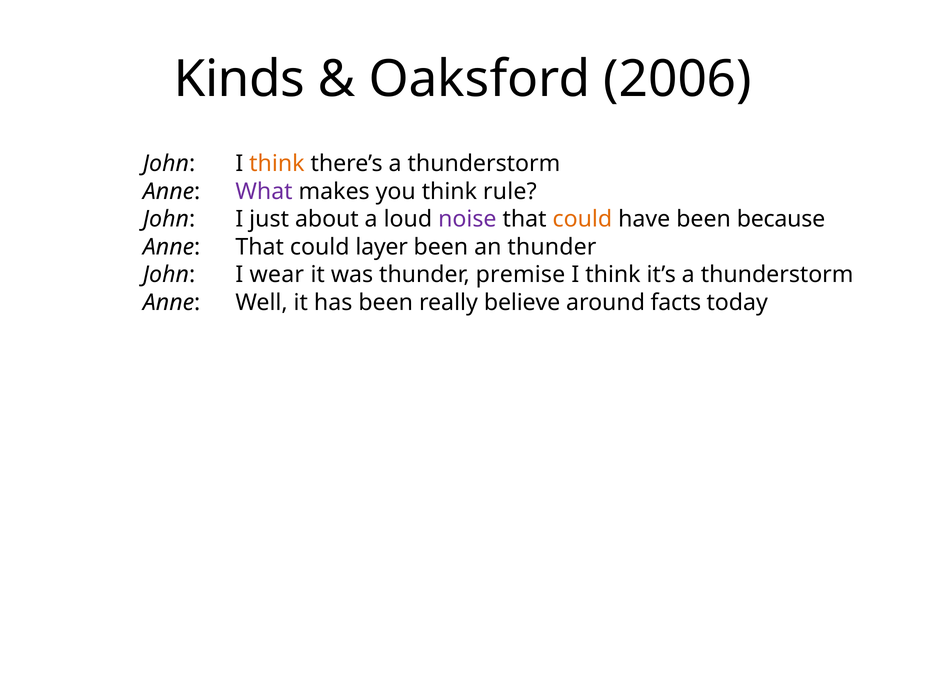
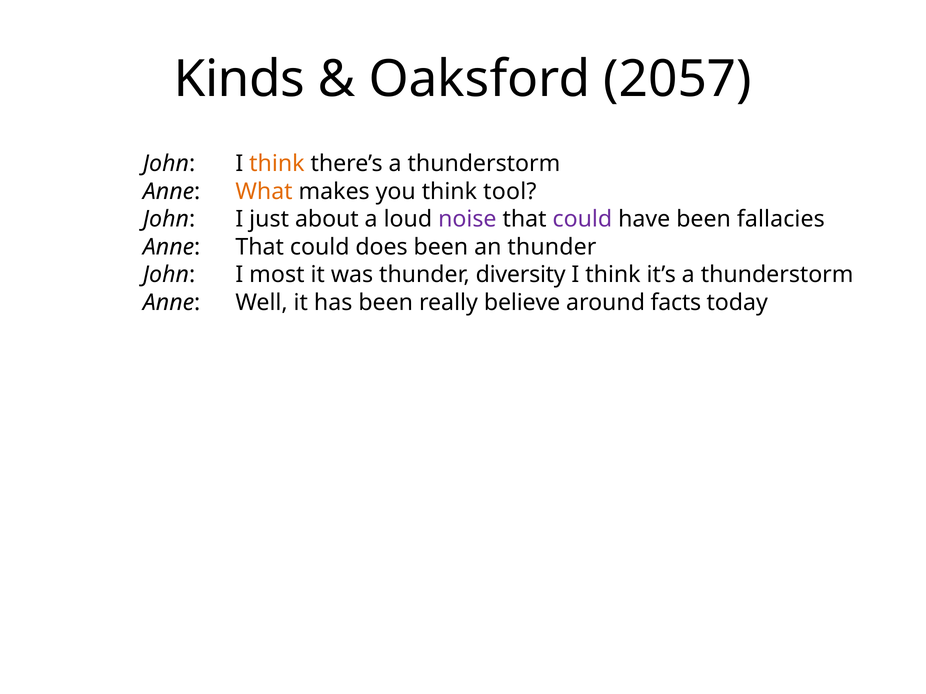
2006: 2006 -> 2057
What colour: purple -> orange
rule: rule -> tool
could at (582, 219) colour: orange -> purple
because: because -> fallacies
layer: layer -> does
wear: wear -> most
premise: premise -> diversity
